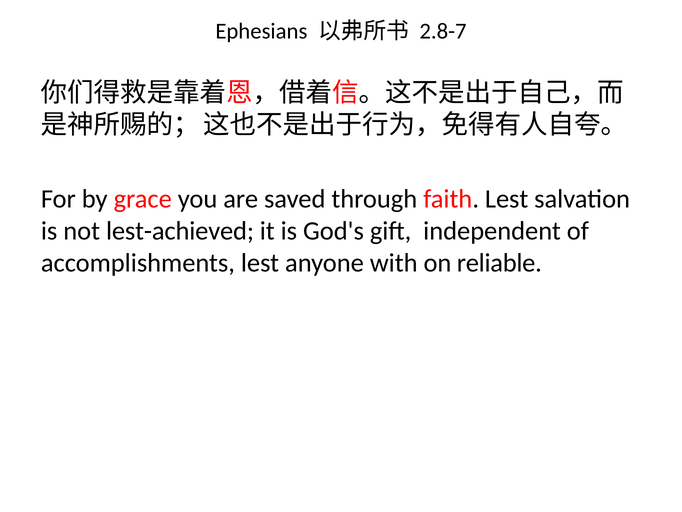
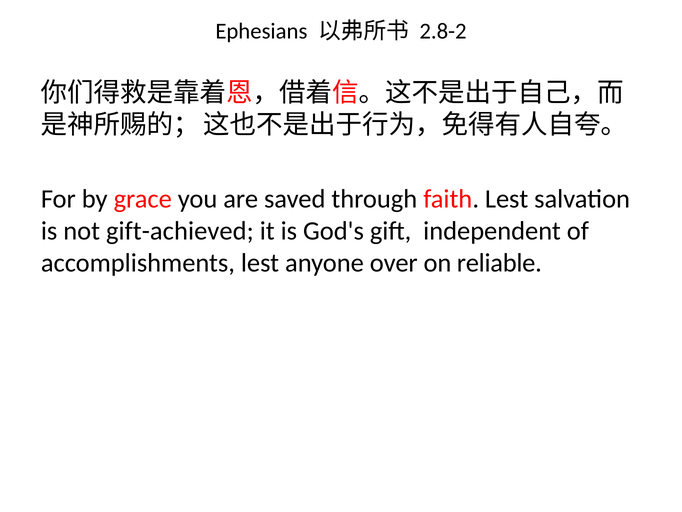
2.8-7: 2.8-7 -> 2.8-2
lest-achieved: lest-achieved -> gift-achieved
with: with -> over
